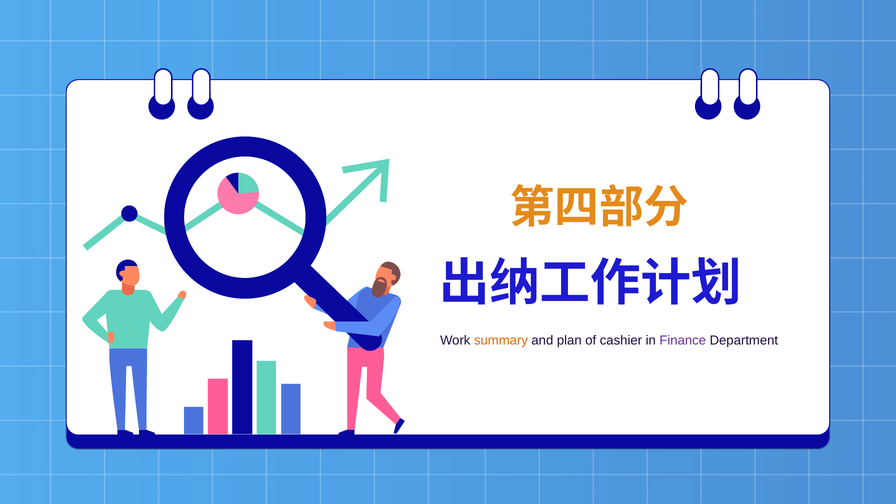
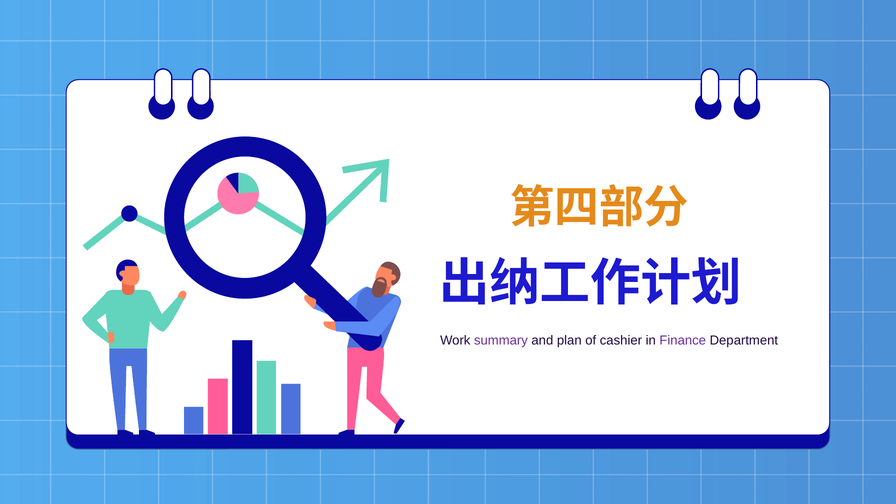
summary colour: orange -> purple
